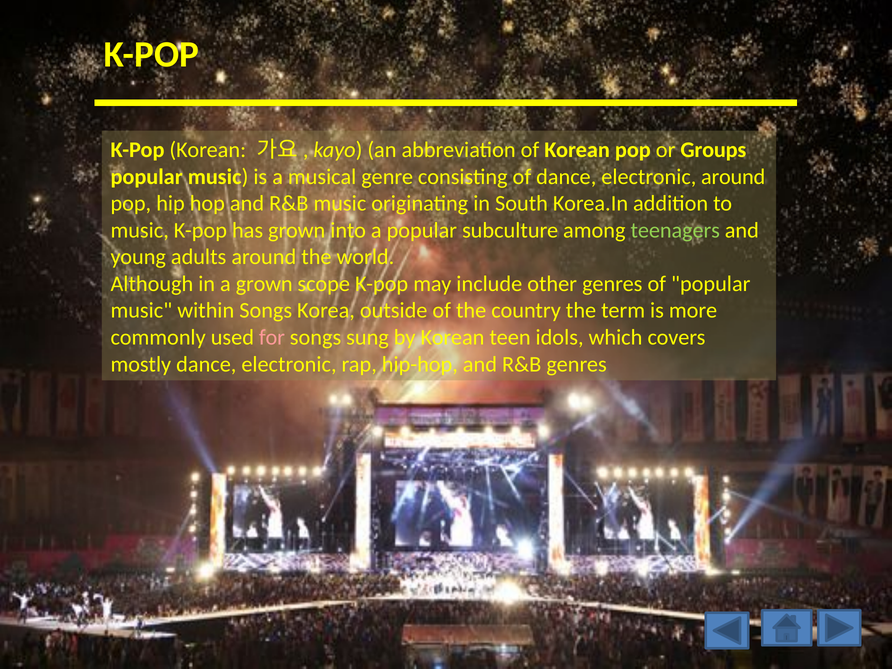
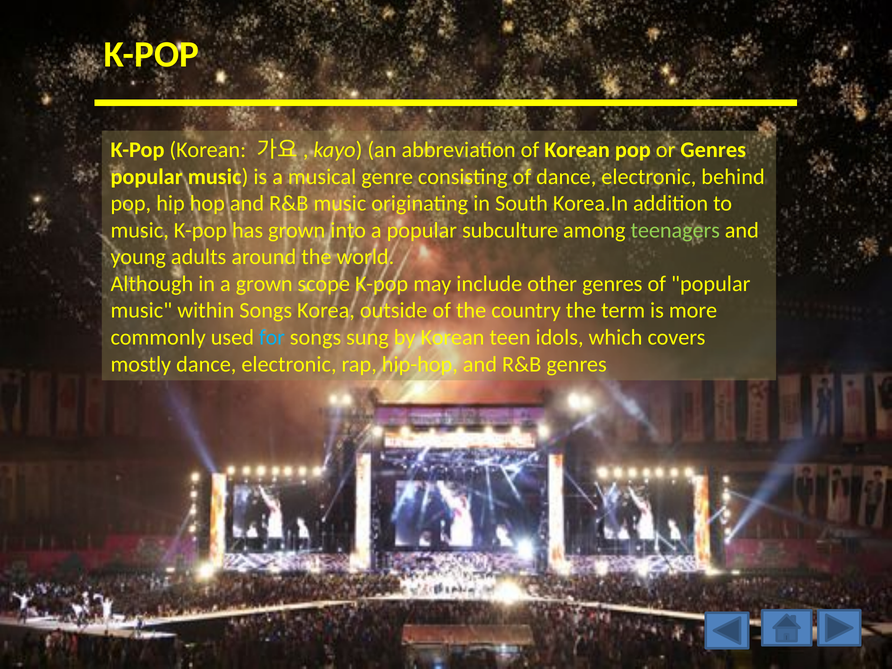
or Groups: Groups -> Genres
electronic around: around -> behind
for colour: pink -> light blue
